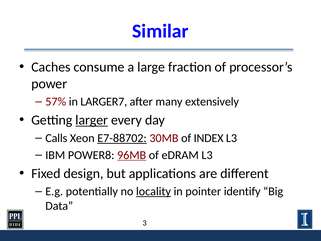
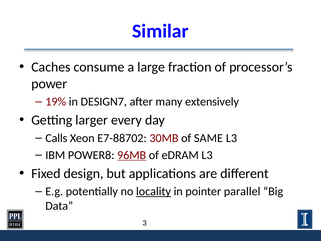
57%: 57% -> 19%
LARGER7: LARGER7 -> DESIGN7
larger underline: present -> none
E7-88702 underline: present -> none
INDEX: INDEX -> SAME
identify: identify -> parallel
